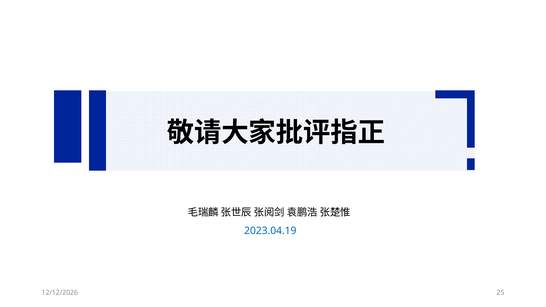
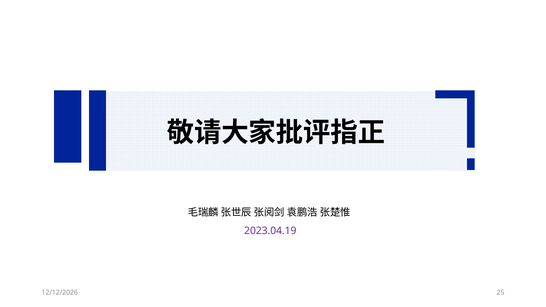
2023.04.19 colour: blue -> purple
